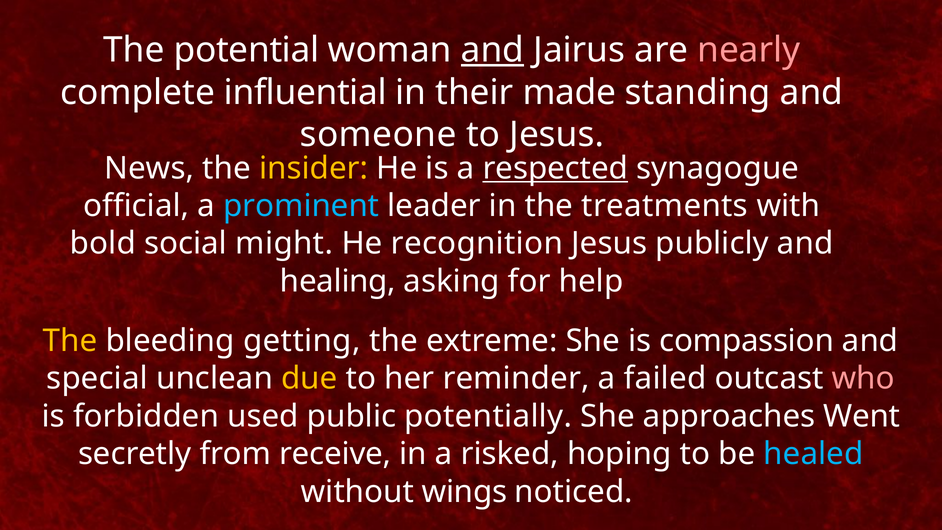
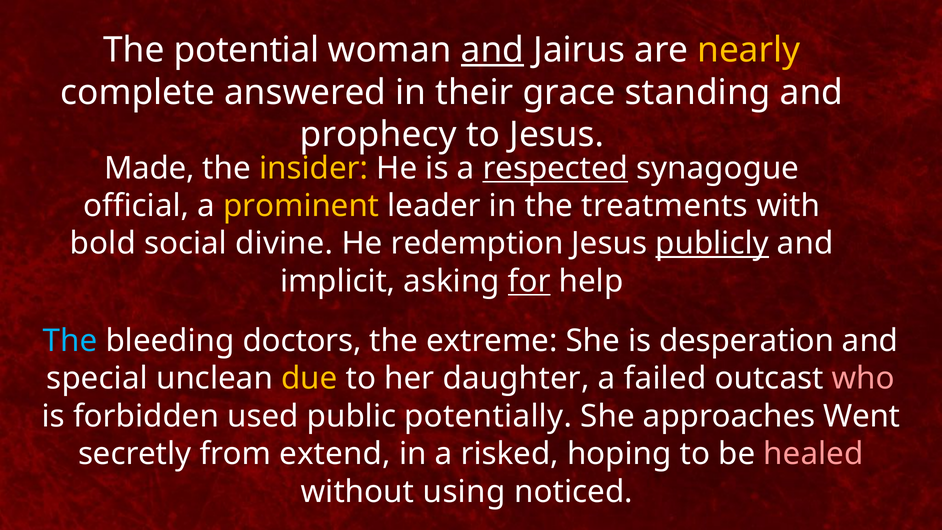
nearly colour: pink -> yellow
influential: influential -> answered
made: made -> grace
someone: someone -> prophecy
News: News -> Made
prominent colour: light blue -> yellow
might: might -> divine
recognition: recognition -> redemption
publicly underline: none -> present
healing: healing -> implicit
for underline: none -> present
The at (70, 341) colour: yellow -> light blue
getting: getting -> doctors
compassion: compassion -> desperation
reminder: reminder -> daughter
receive: receive -> extend
healed colour: light blue -> pink
wings: wings -> using
